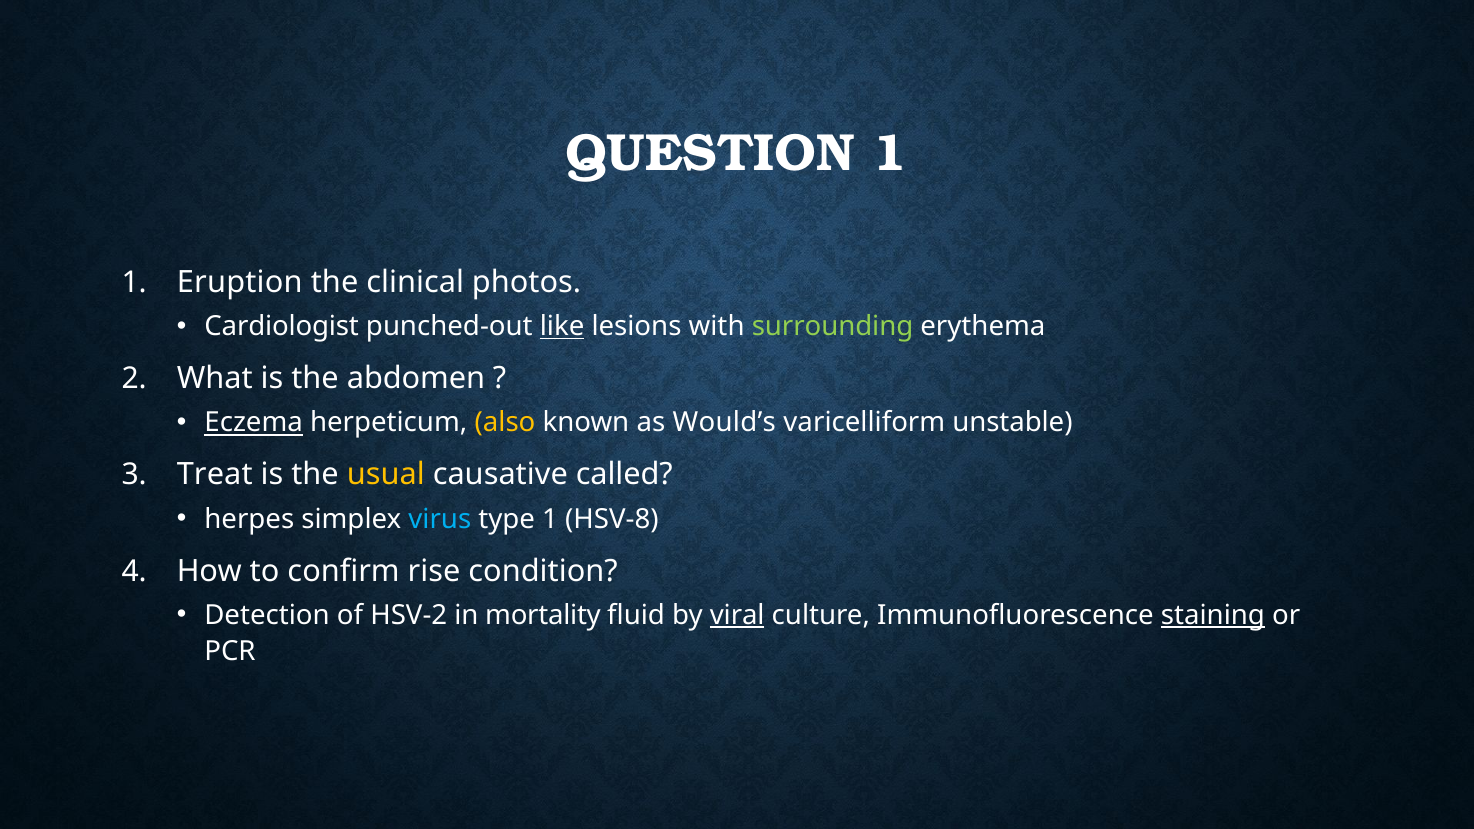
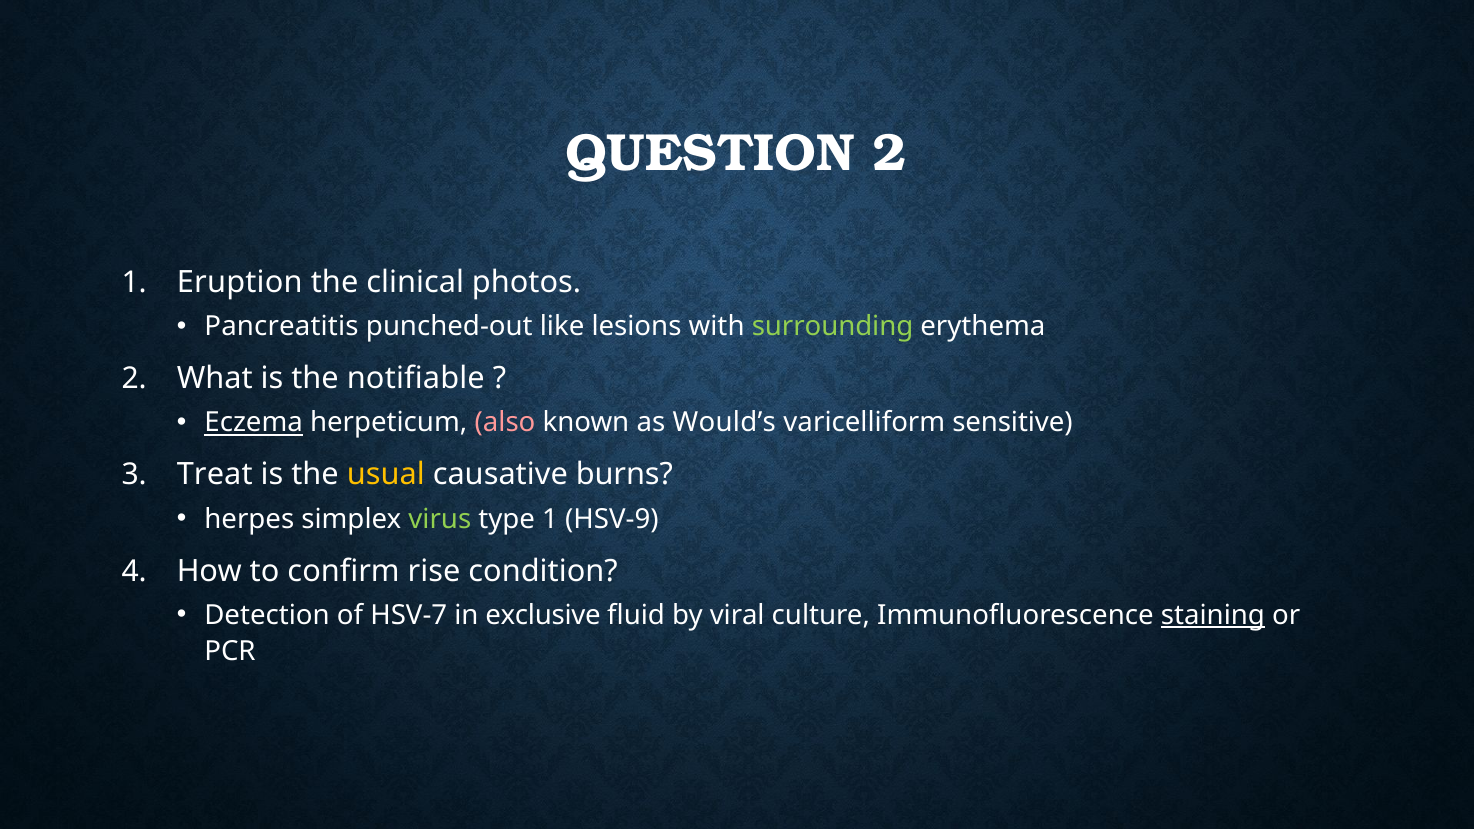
QUESTION 1: 1 -> 2
Cardiologist: Cardiologist -> Pancreatitis
like underline: present -> none
abdomen: abdomen -> notifiable
also colour: yellow -> pink
unstable: unstable -> sensitive
called: called -> burns
virus colour: light blue -> light green
HSV-8: HSV-8 -> HSV-9
HSV-2: HSV-2 -> HSV-7
mortality: mortality -> exclusive
viral underline: present -> none
